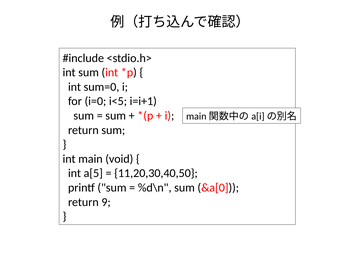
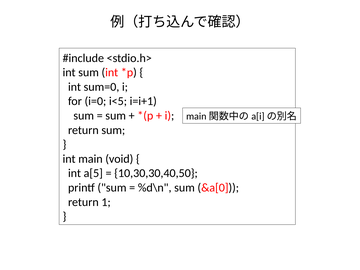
11,20,30,40,50: 11,20,30,40,50 -> 10,30,30,40,50
9: 9 -> 1
